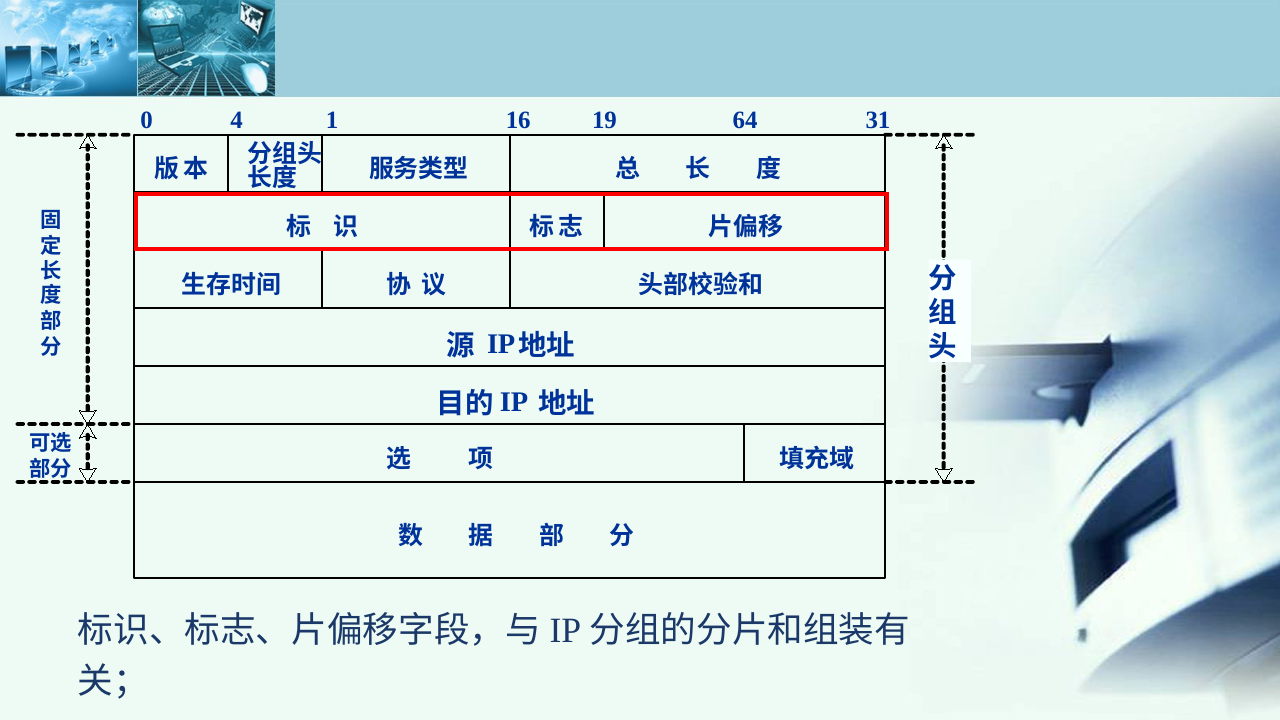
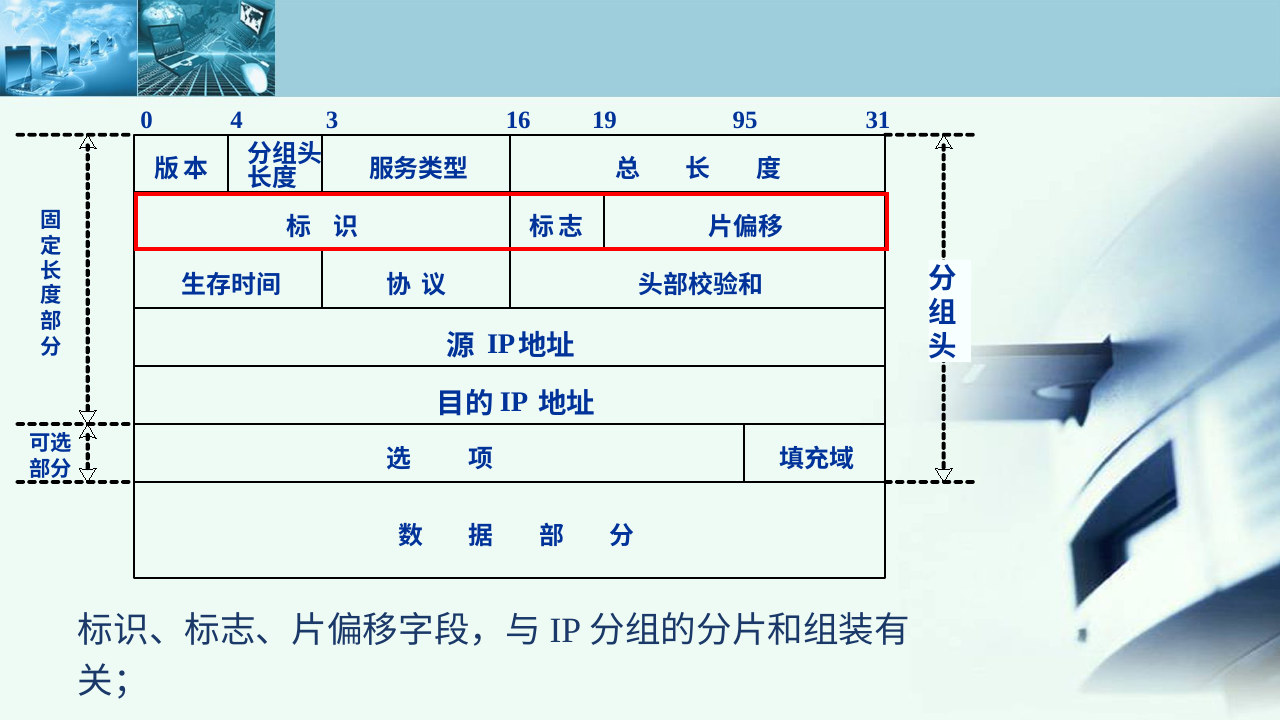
1: 1 -> 3
64: 64 -> 95
